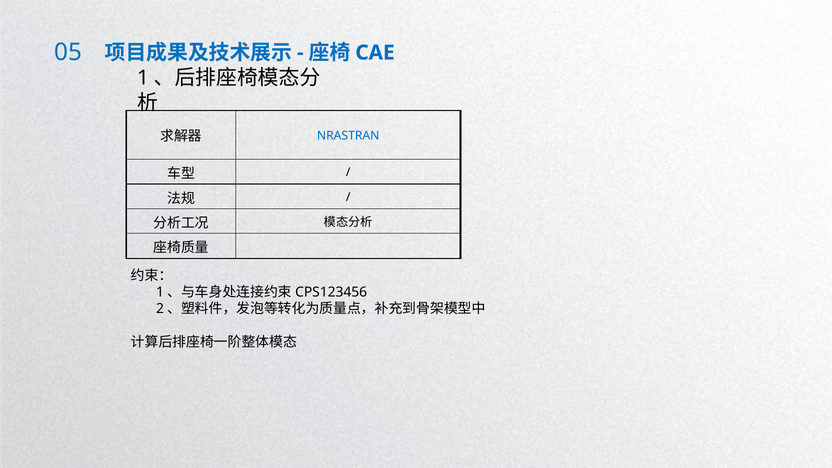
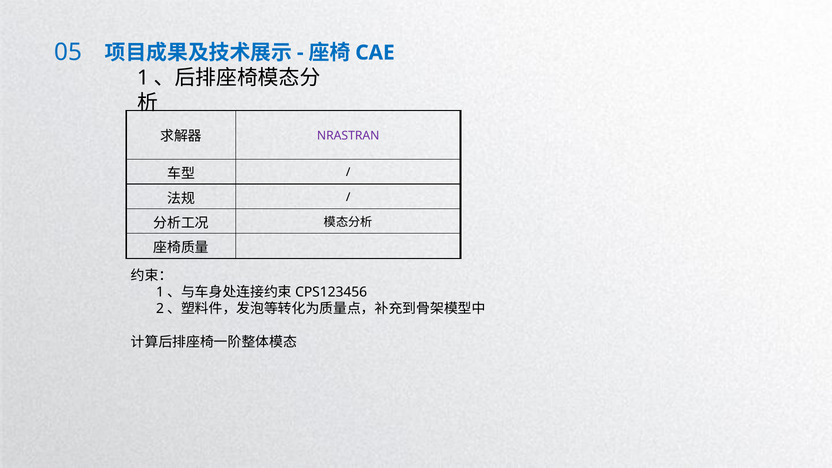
NRASTRAN colour: blue -> purple
